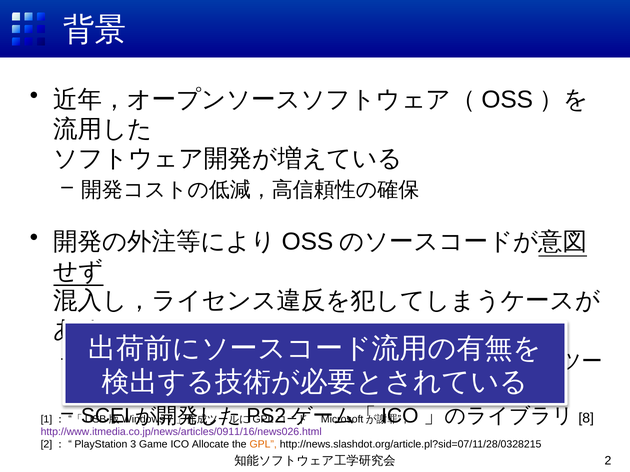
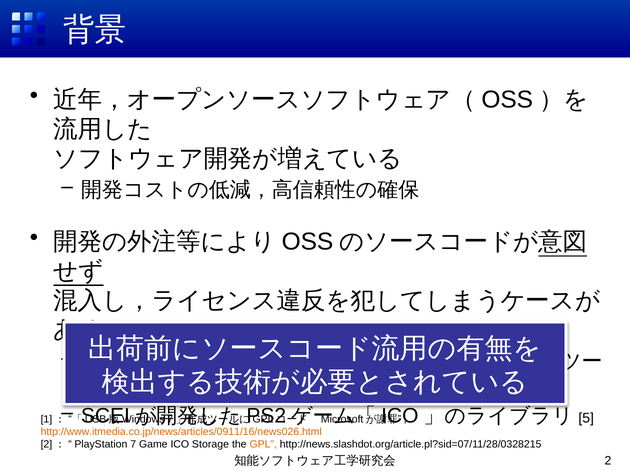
8: 8 -> 5
http://www.itmedia.co.jp/news/articles/0911/16/news026.html colour: purple -> orange
PlayStation 3: 3 -> 7
Allocate: Allocate -> Storage
